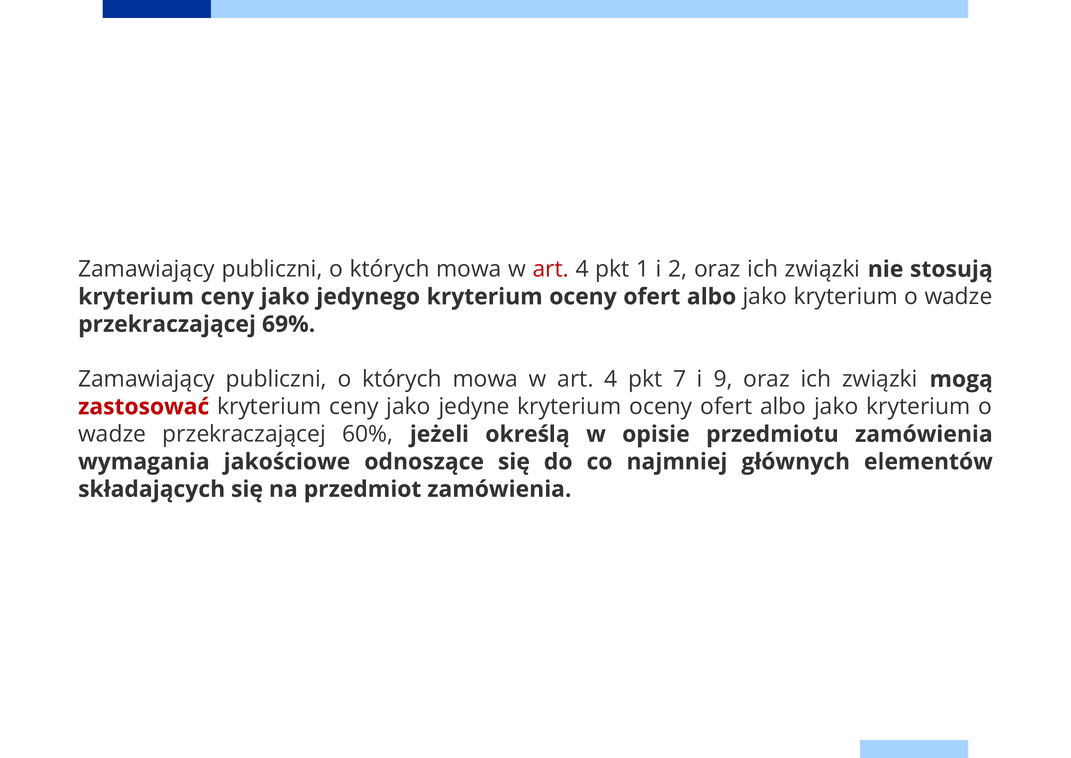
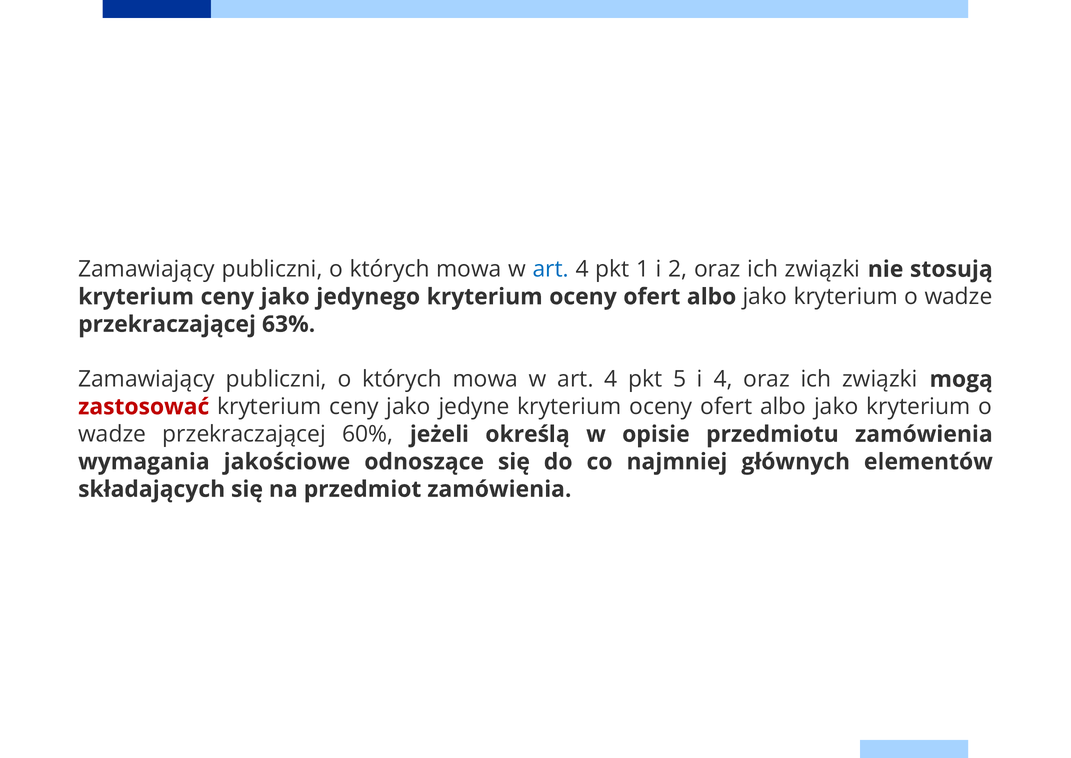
art at (551, 269) colour: red -> blue
69%: 69% -> 63%
7: 7 -> 5
i 9: 9 -> 4
